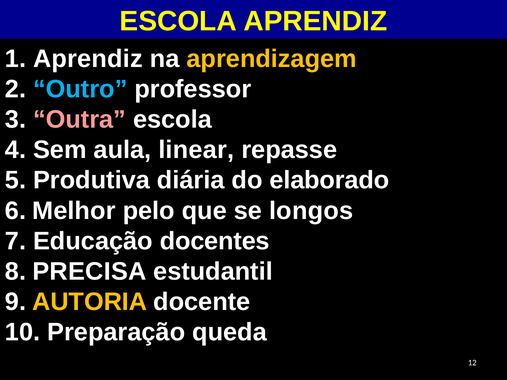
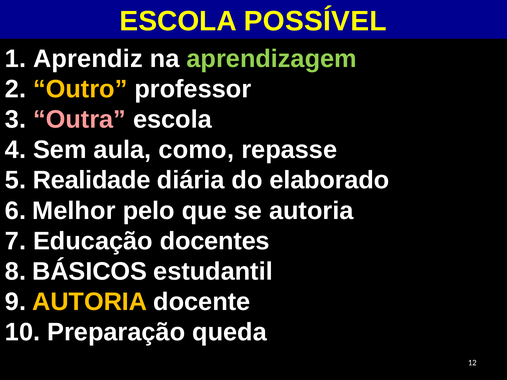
ESCOLA APRENDIZ: APRENDIZ -> POSSÍVEL
aprendizagem colour: yellow -> light green
Outro colour: light blue -> yellow
linear: linear -> como
Produtiva: Produtiva -> Realidade
se longos: longos -> autoria
PRECISA: PRECISA -> BÁSICOS
